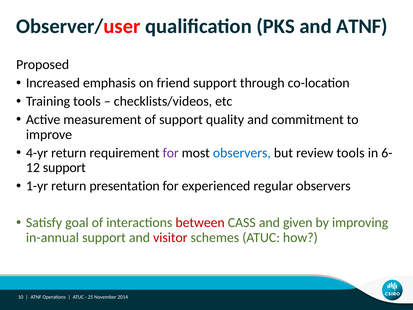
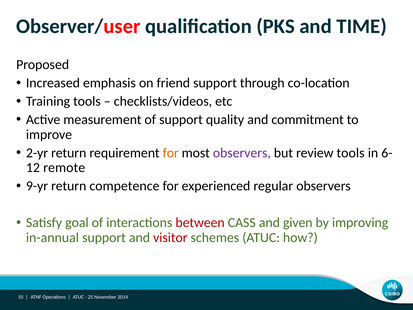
and ATNF: ATNF -> TIME
4-yr: 4-yr -> 2-yr
for at (171, 153) colour: purple -> orange
observers at (242, 153) colour: blue -> purple
support at (64, 168): support -> remote
1-yr: 1-yr -> 9-yr
presentation: presentation -> competence
